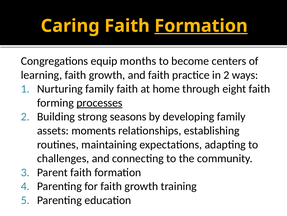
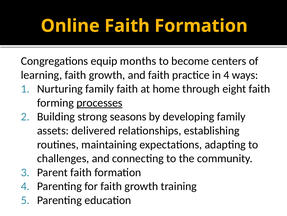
Caring: Caring -> Online
Formation at (201, 26) underline: present -> none
in 2: 2 -> 4
moments: moments -> delivered
